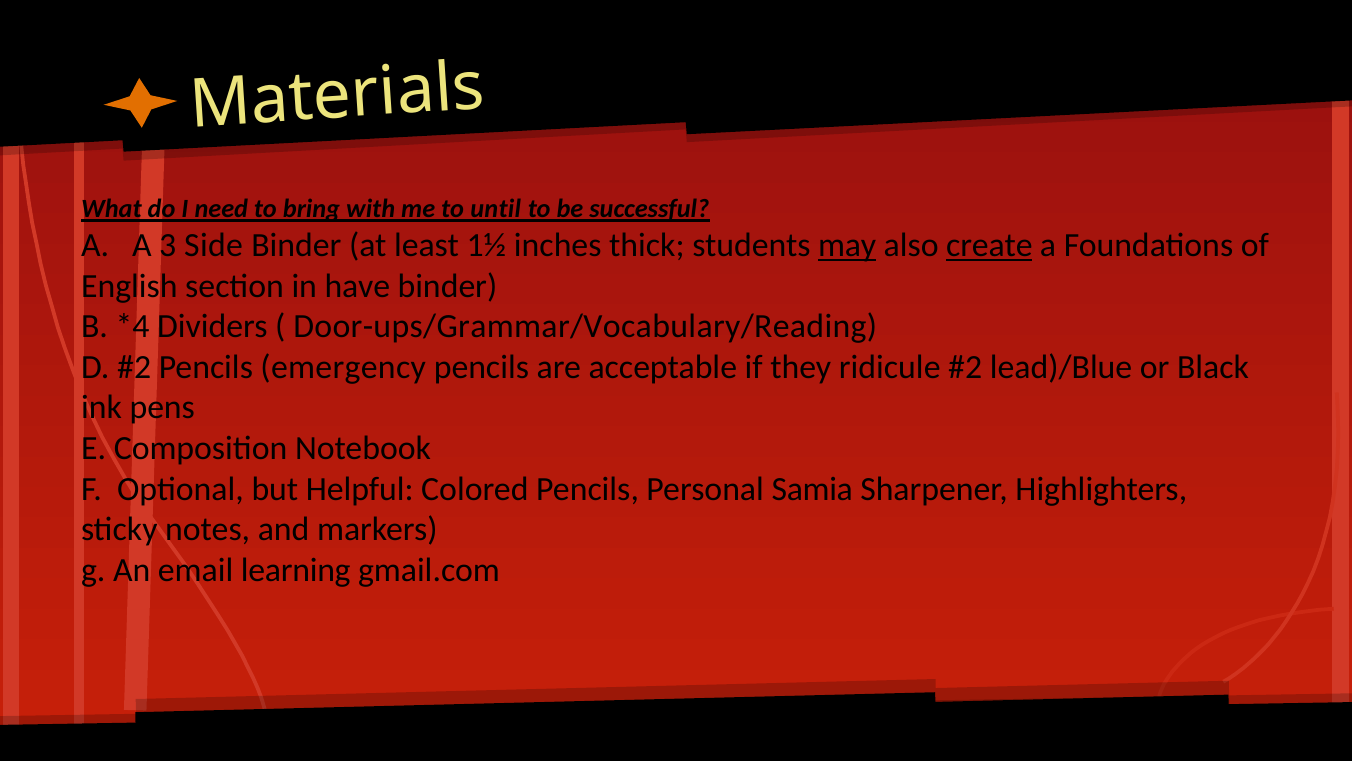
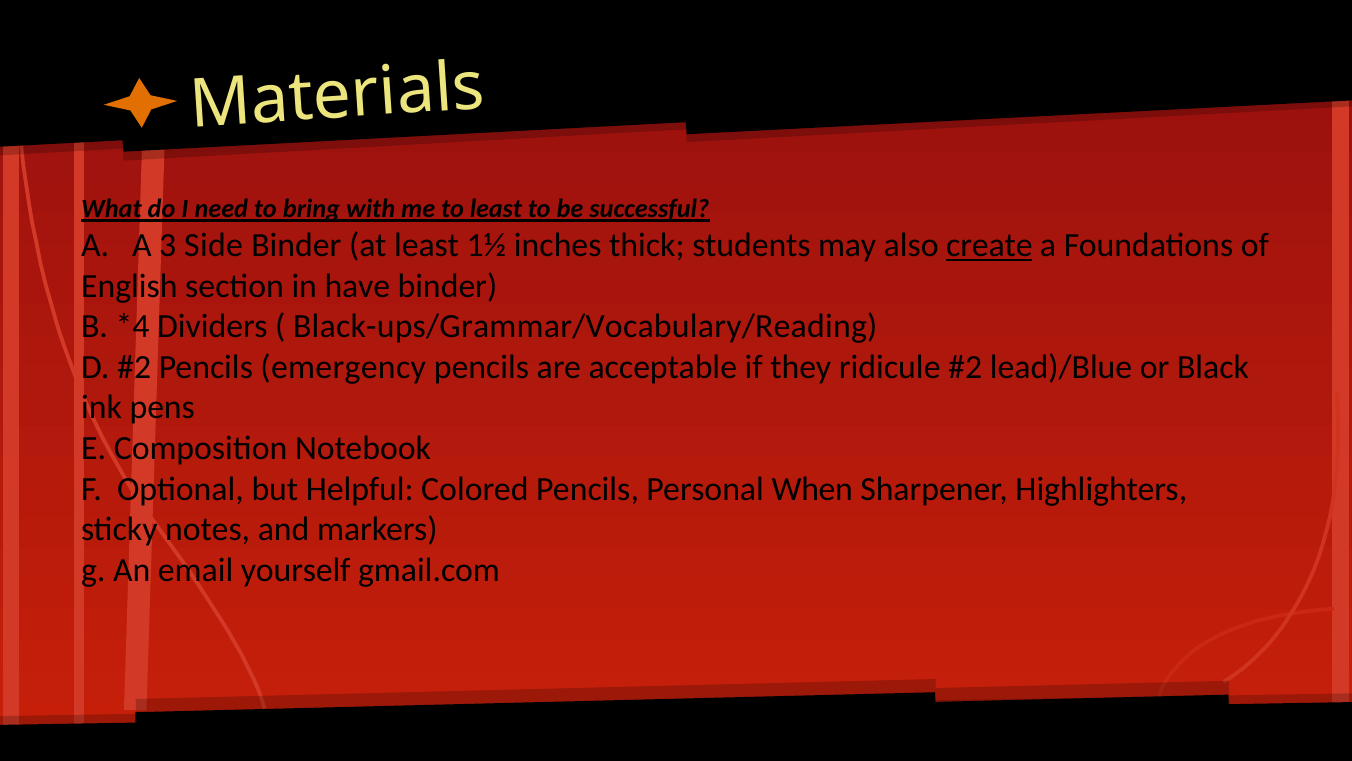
to until: until -> least
may underline: present -> none
Door-ups/Grammar/Vocabulary/Reading: Door-ups/Grammar/Vocabulary/Reading -> Black-ups/Grammar/Vocabulary/Reading
Samia: Samia -> When
learning: learning -> yourself
